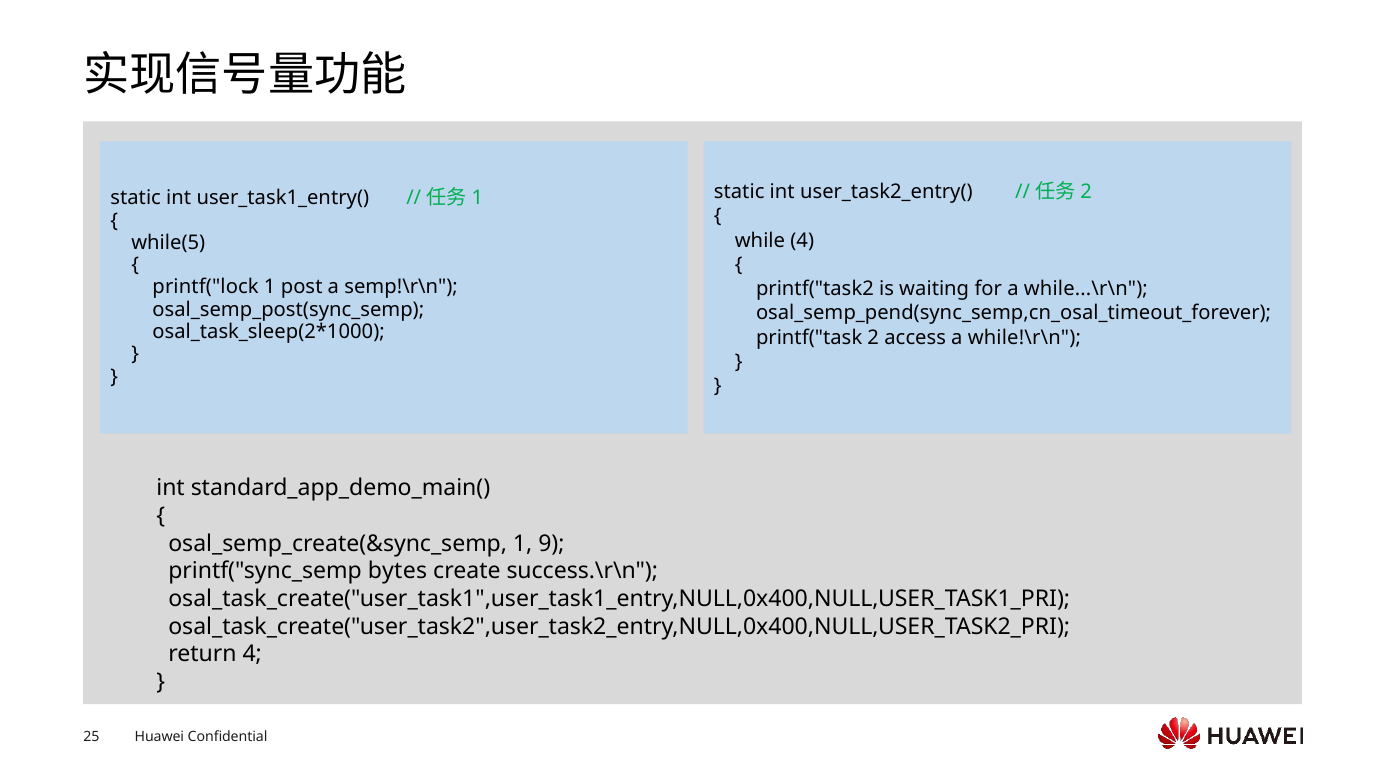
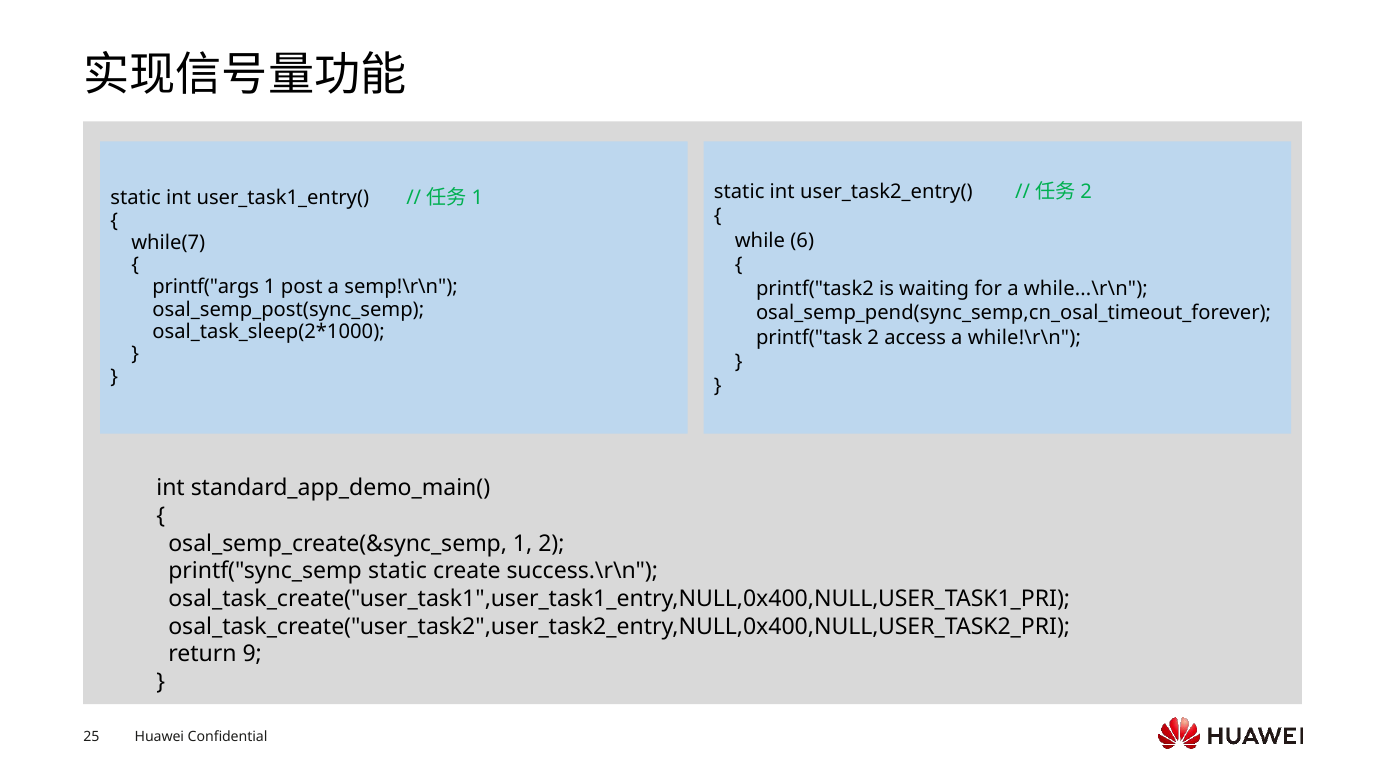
while 4: 4 -> 6
while(5: while(5 -> while(7
printf("lock: printf("lock -> printf("args
1 9: 9 -> 2
printf("sync_semp bytes: bytes -> static
return 4: 4 -> 9
